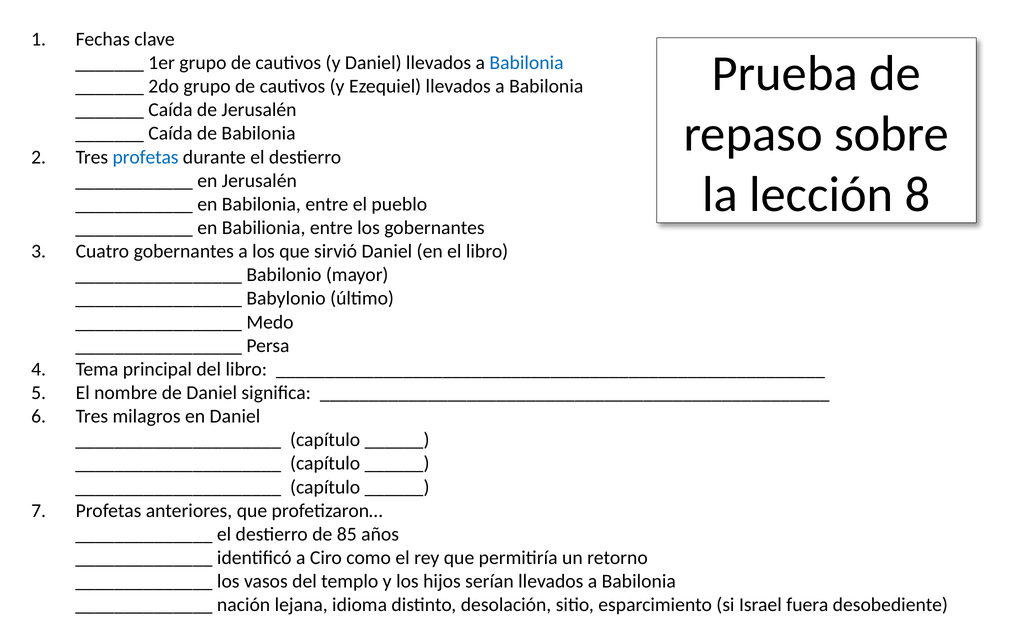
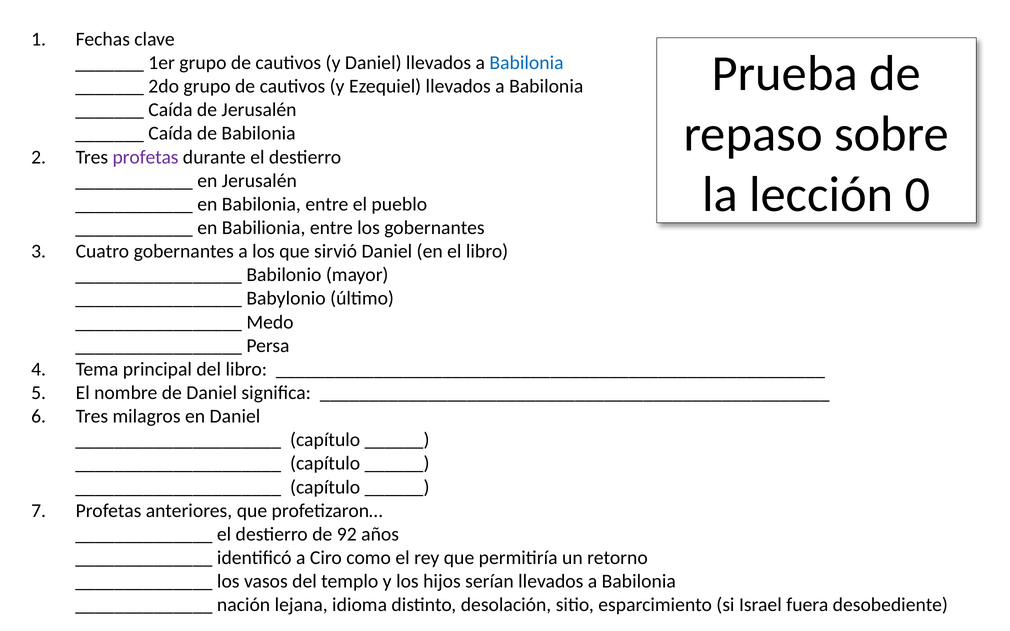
profetas at (146, 157) colour: blue -> purple
8: 8 -> 0
85: 85 -> 92
